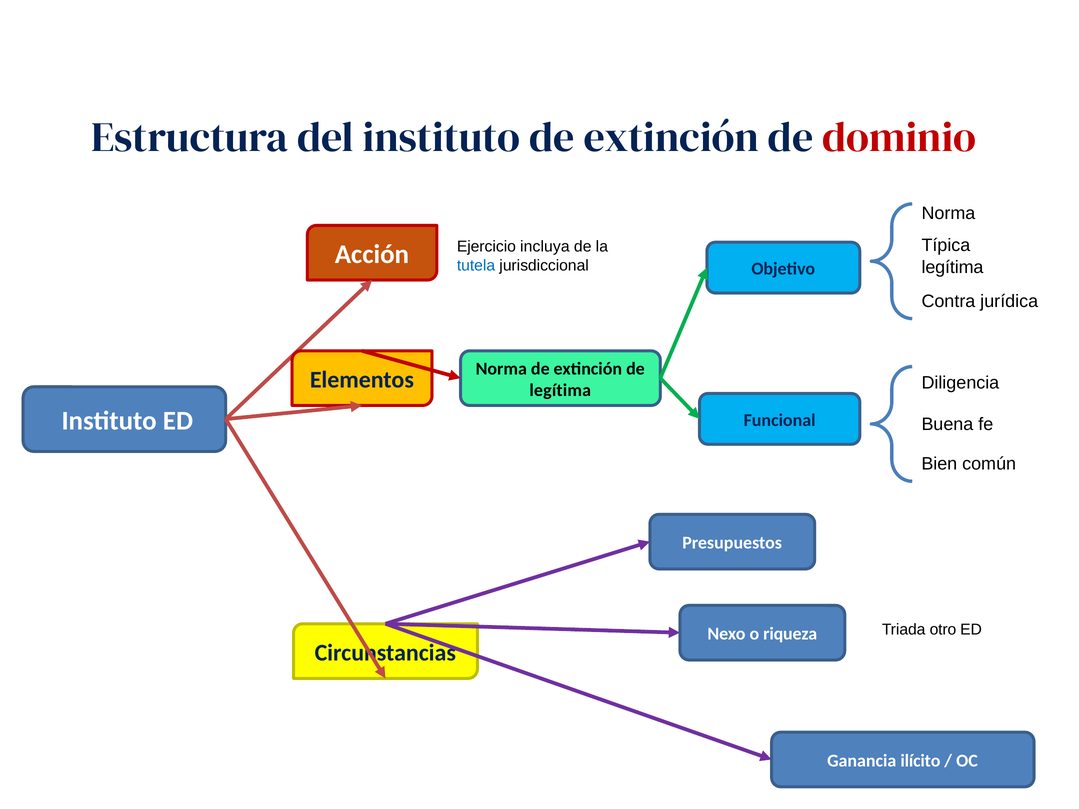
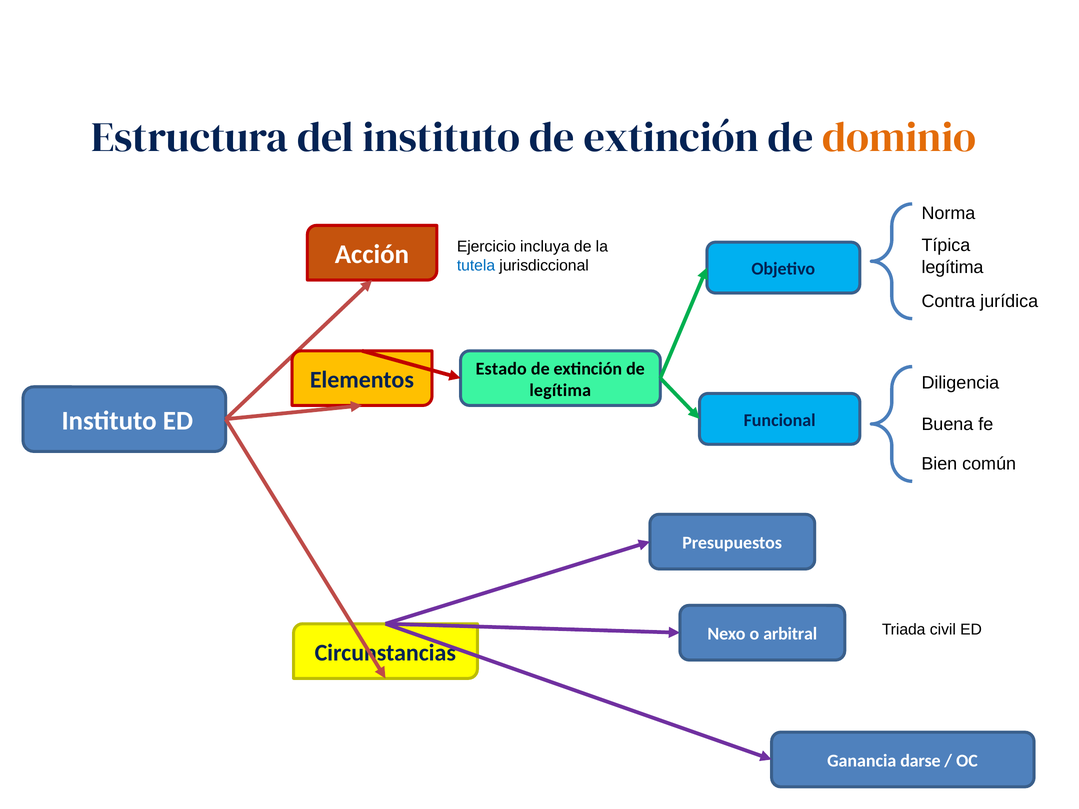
dominio colour: red -> orange
Norma at (501, 369): Norma -> Estado
otro: otro -> civil
riqueza: riqueza -> arbitral
ilícito: ilícito -> darse
